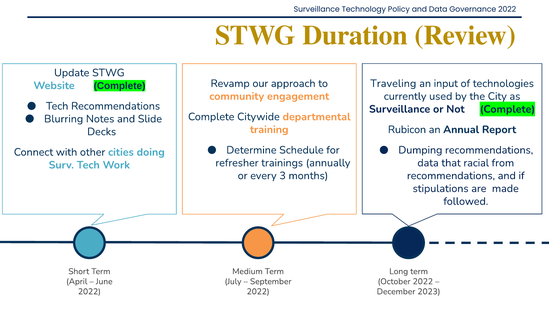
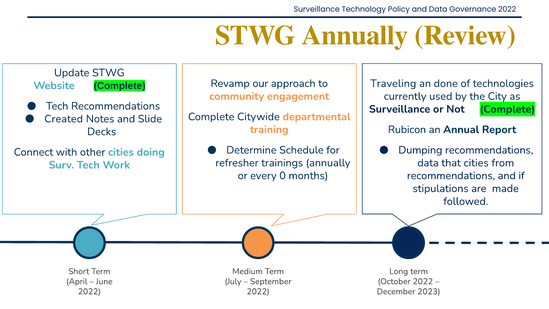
STWG Duration: Duration -> Annually
input: input -> done
Blurring: Blurring -> Created
that racial: racial -> cities
3: 3 -> 0
